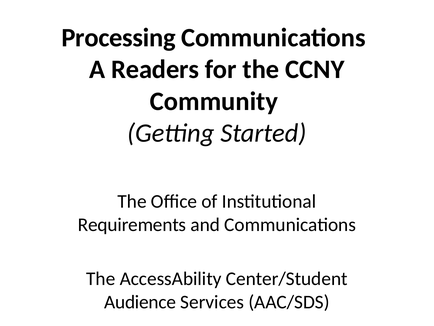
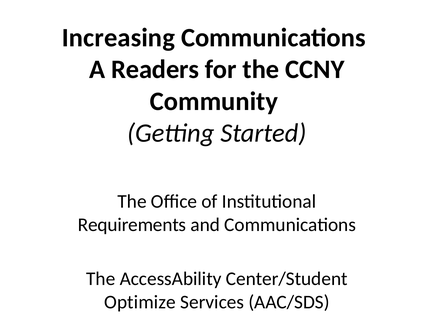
Processing: Processing -> Increasing
Audience: Audience -> Optimize
